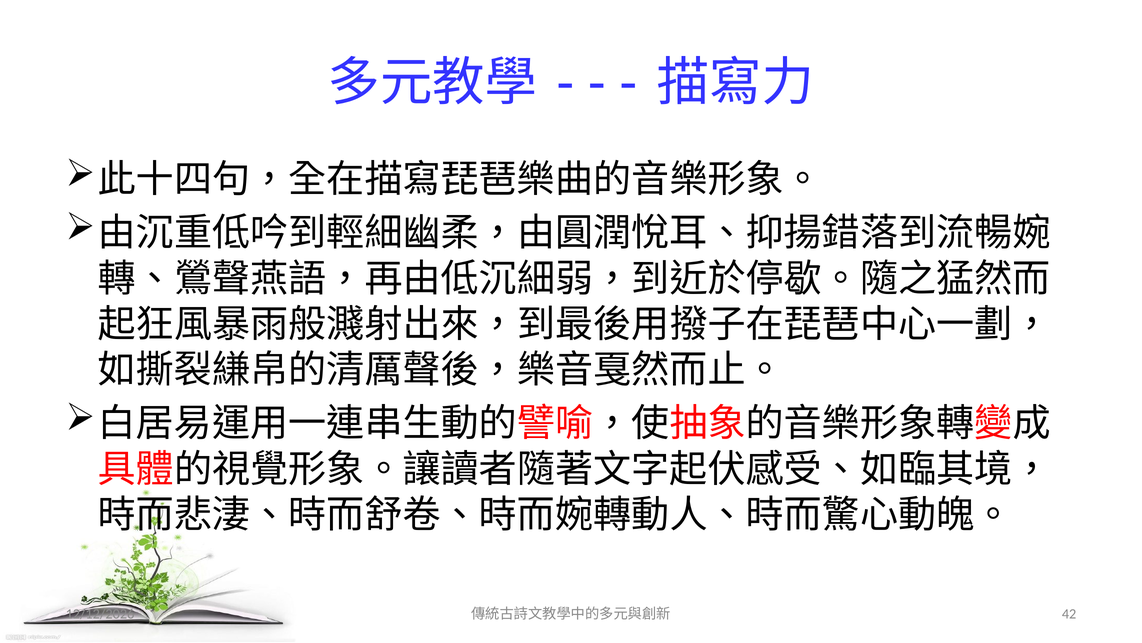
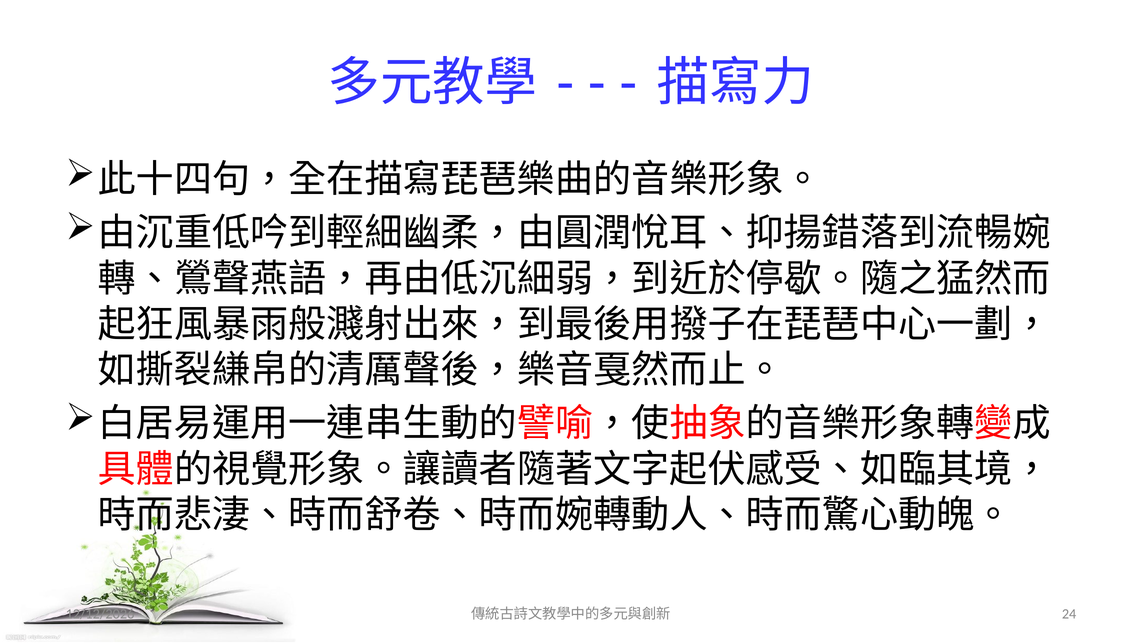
42: 42 -> 24
